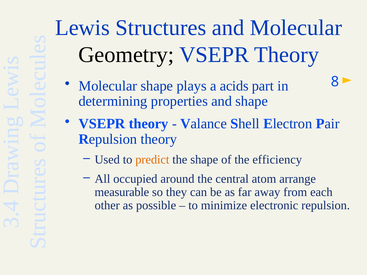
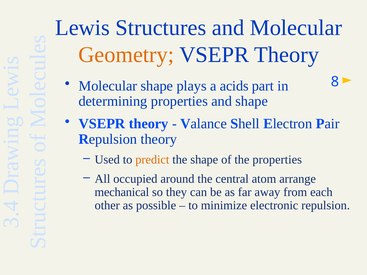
Geometry colour: black -> orange
the efficiency: efficiency -> properties
measurable: measurable -> mechanical
